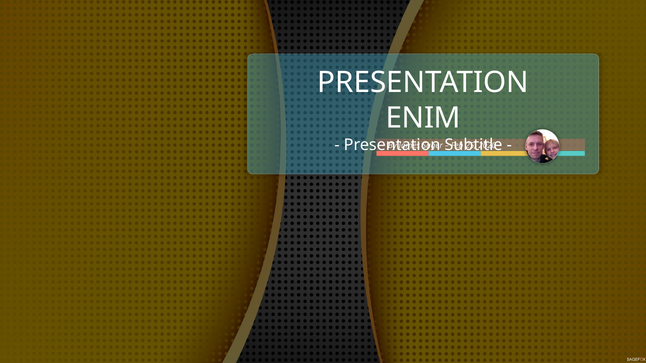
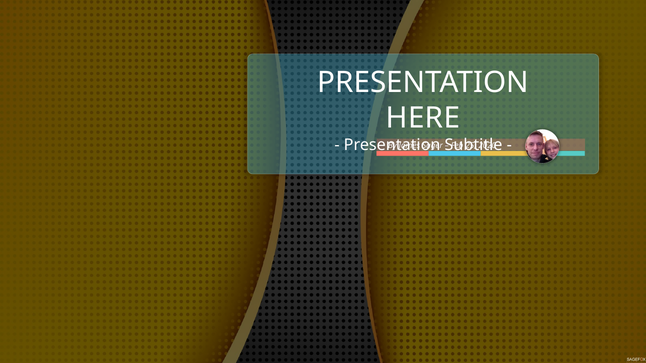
ENIM: ENIM -> HERE
